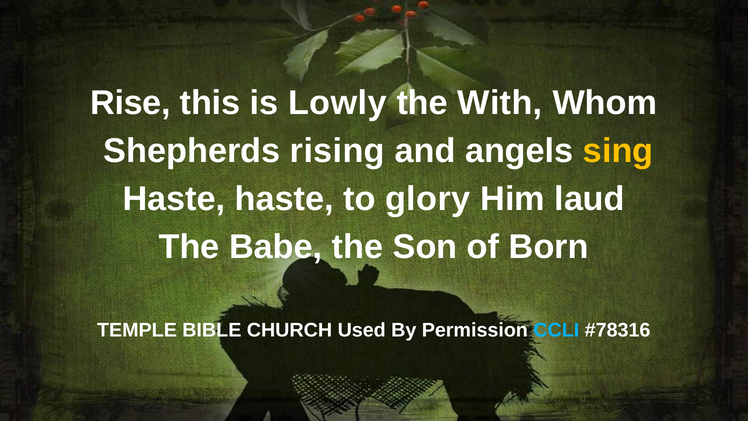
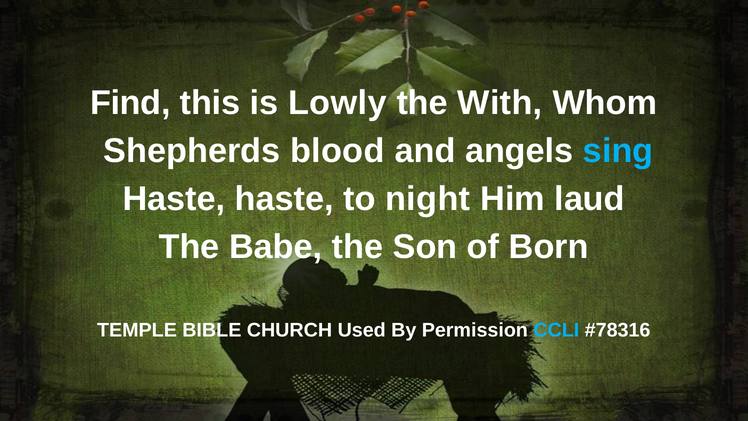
Rise: Rise -> Find
rising: rising -> blood
sing colour: yellow -> light blue
glory: glory -> night
